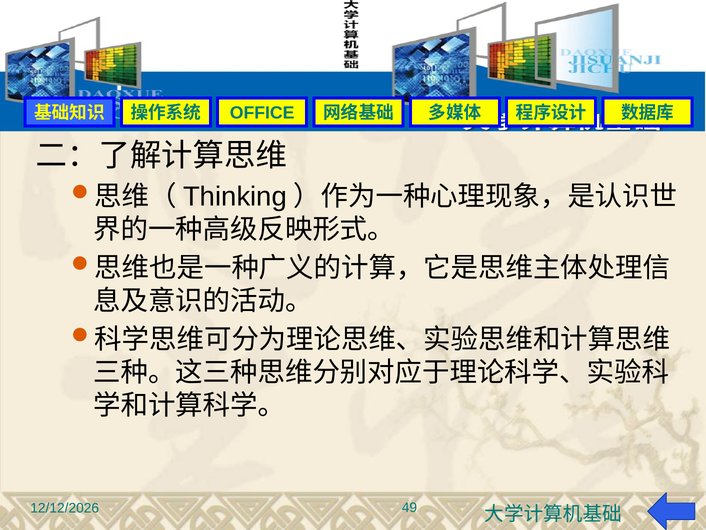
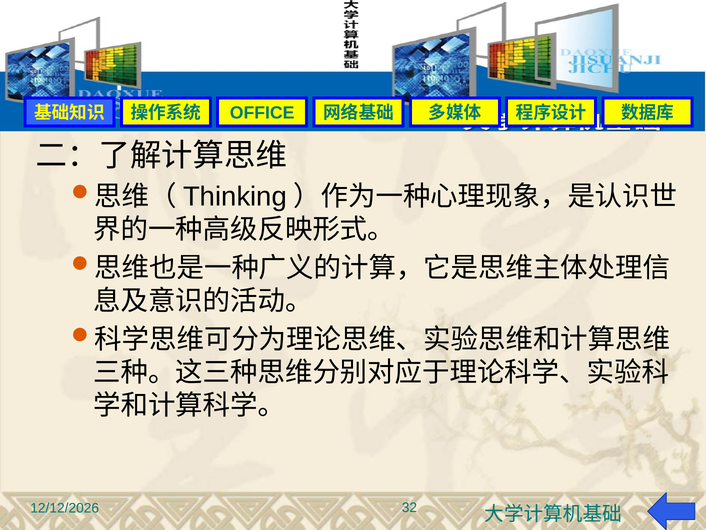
49: 49 -> 32
